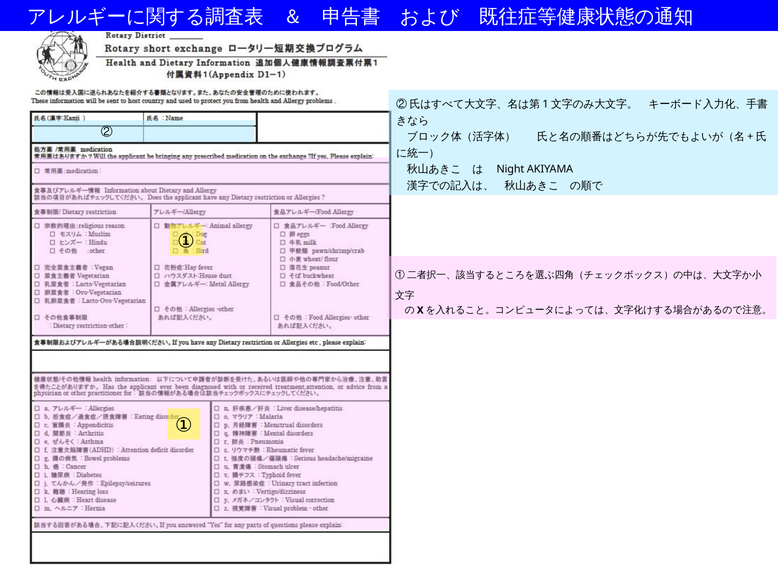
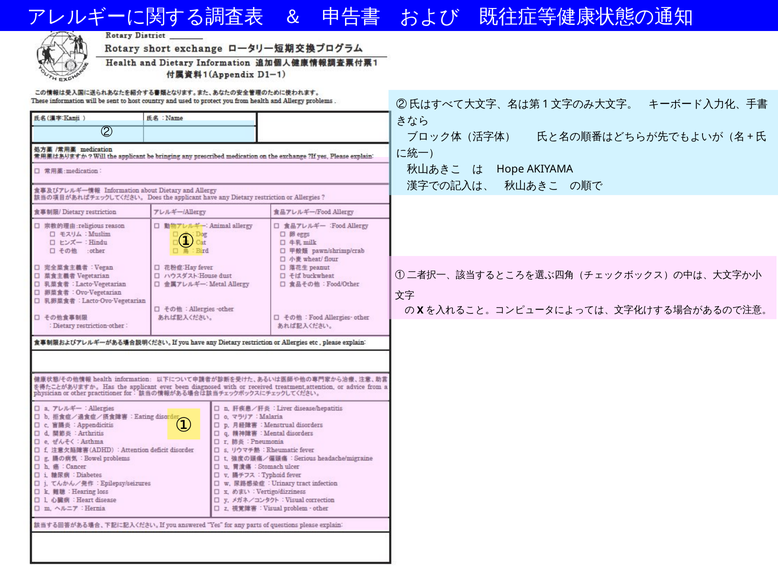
Night: Night -> Hope
